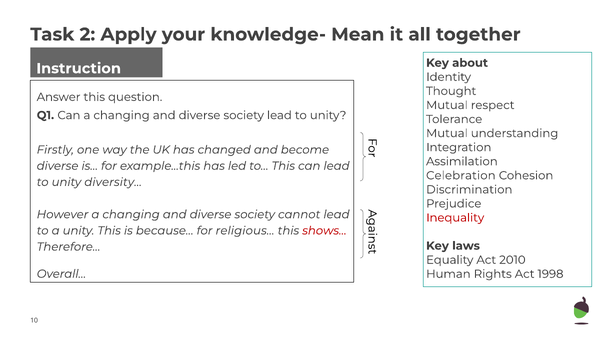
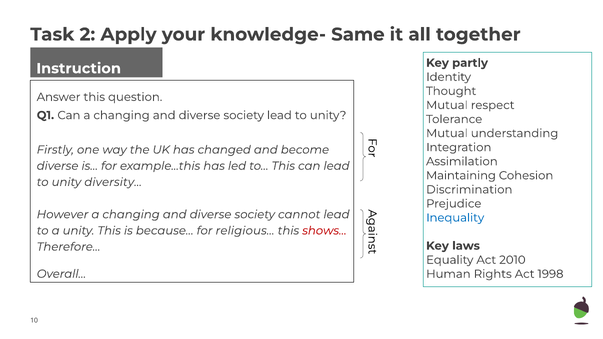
Mean: Mean -> Same
about: about -> partly
Celebration: Celebration -> Maintaining
Inequality colour: red -> blue
